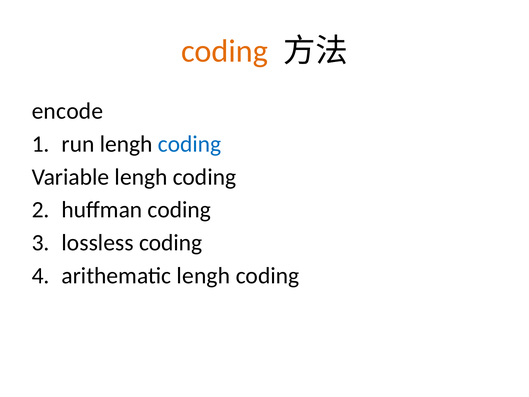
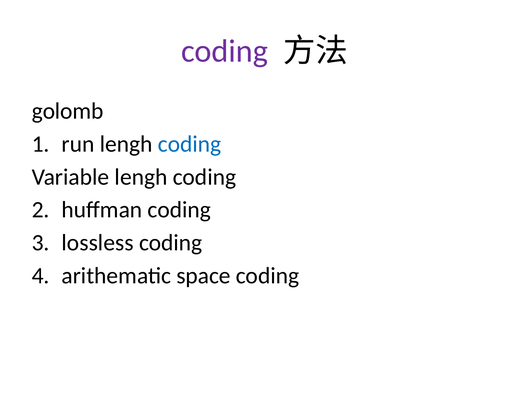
coding at (225, 51) colour: orange -> purple
encode: encode -> golomb
arithematic lengh: lengh -> space
